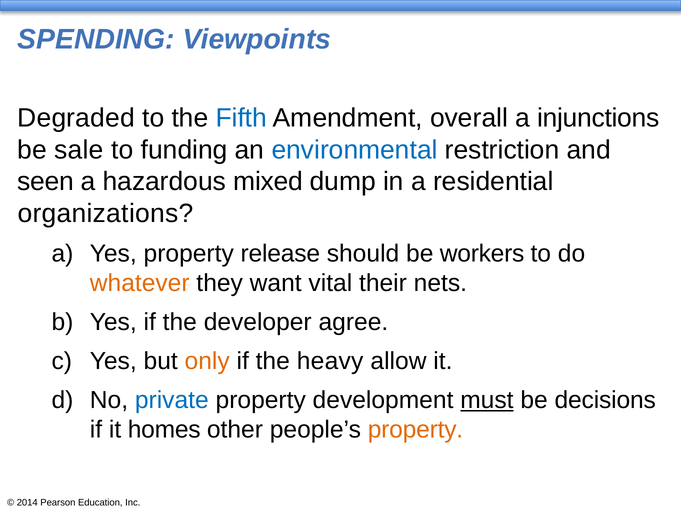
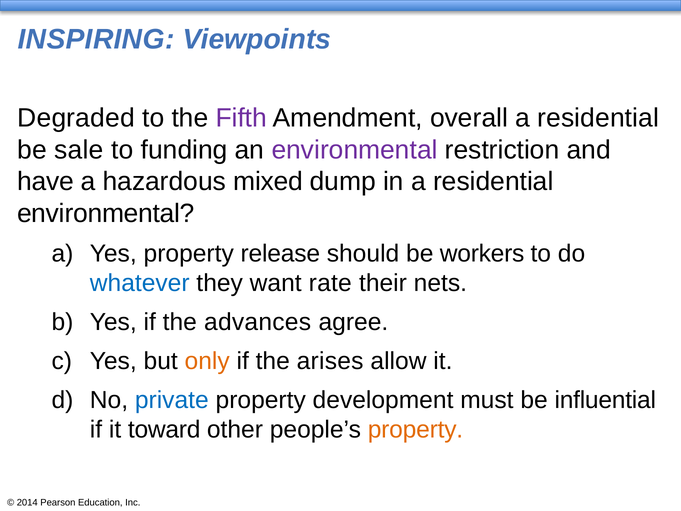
SPENDING: SPENDING -> INSPIRING
Fifth colour: blue -> purple
injunctions at (598, 118): injunctions -> residential
environmental at (355, 150) colour: blue -> purple
seen: seen -> have
organizations at (106, 213): organizations -> environmental
whatever colour: orange -> blue
vital: vital -> rate
developer: developer -> advances
heavy: heavy -> arises
must underline: present -> none
decisions: decisions -> influential
homes: homes -> toward
